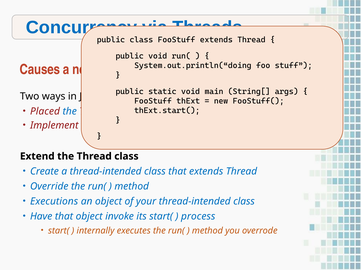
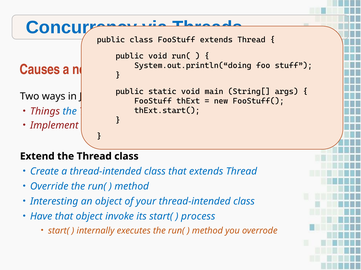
Placed: Placed -> Things
Executions: Executions -> Interesting
